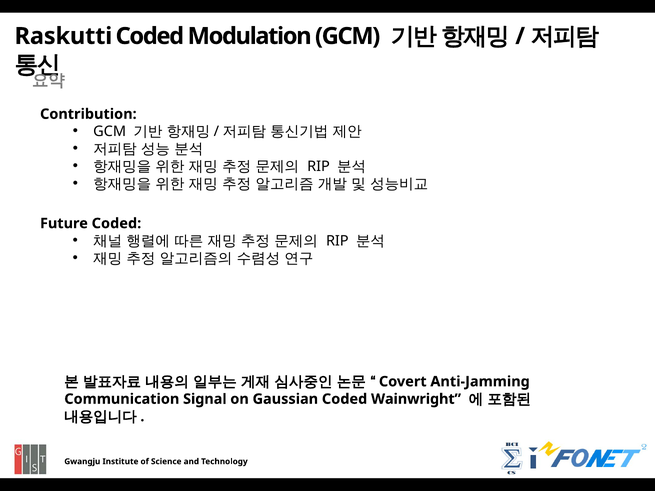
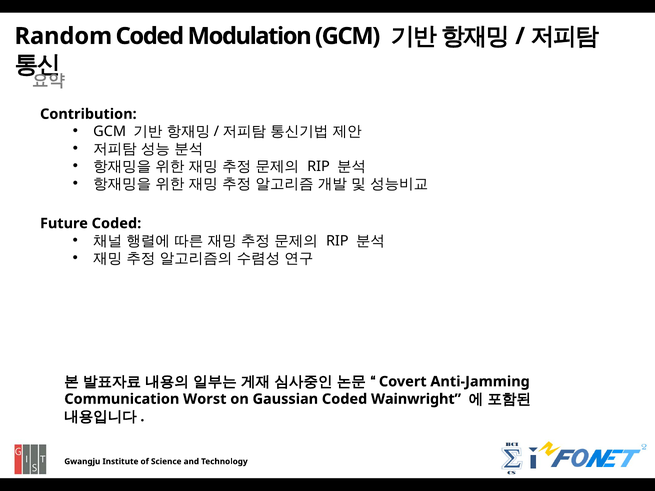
Raskutti: Raskutti -> Random
Signal: Signal -> Worst
